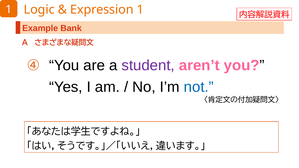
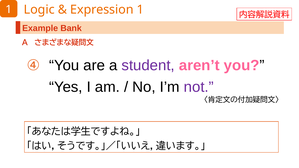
not colour: blue -> purple
